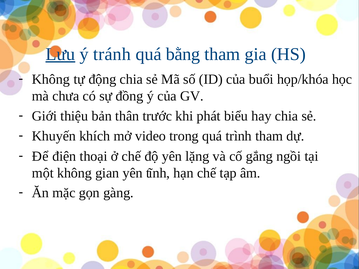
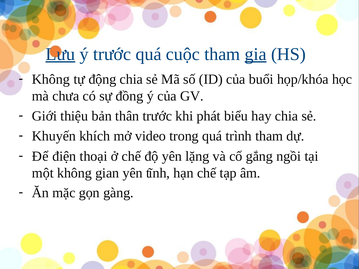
ý tránh: tránh -> trước
bằng: bằng -> cuộc
gia underline: none -> present
